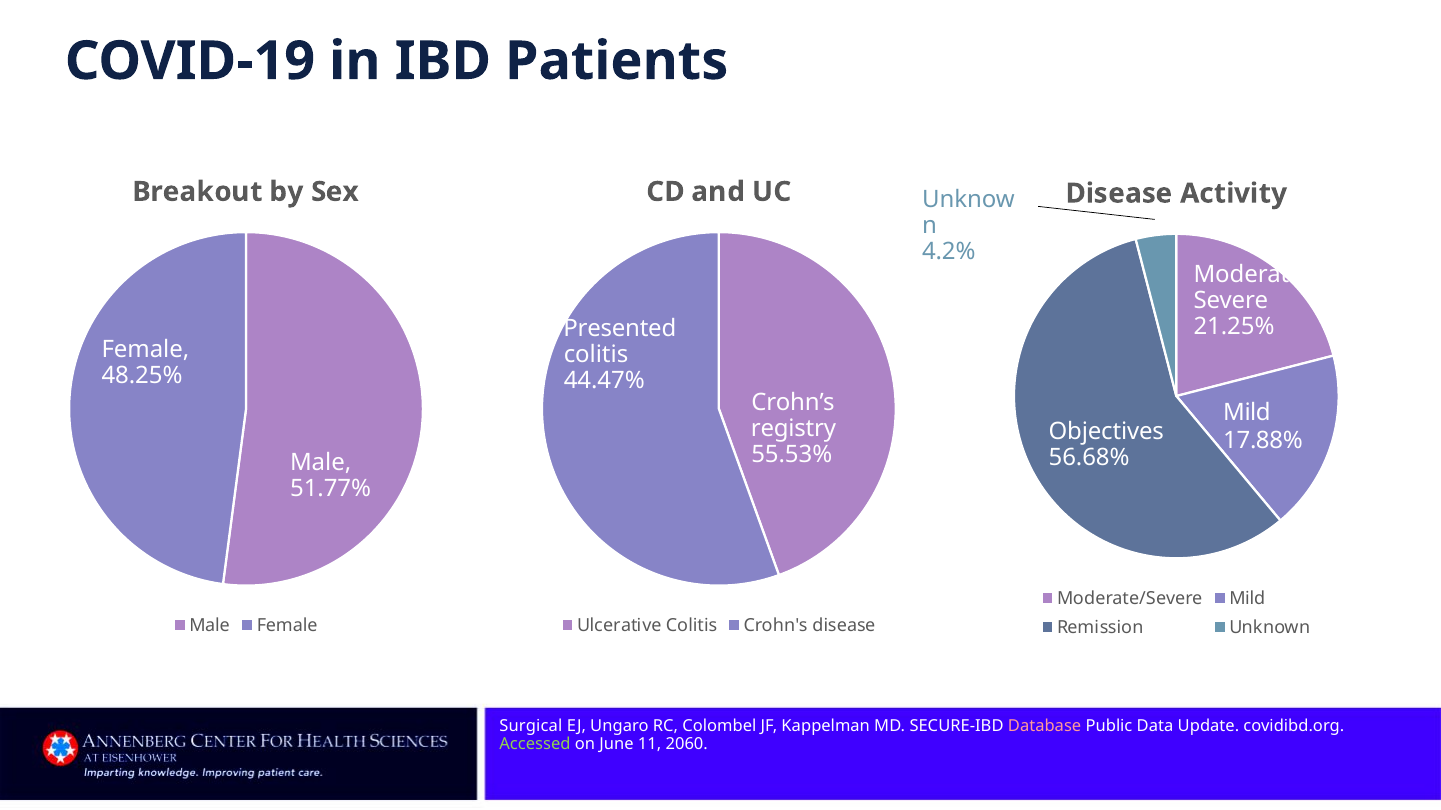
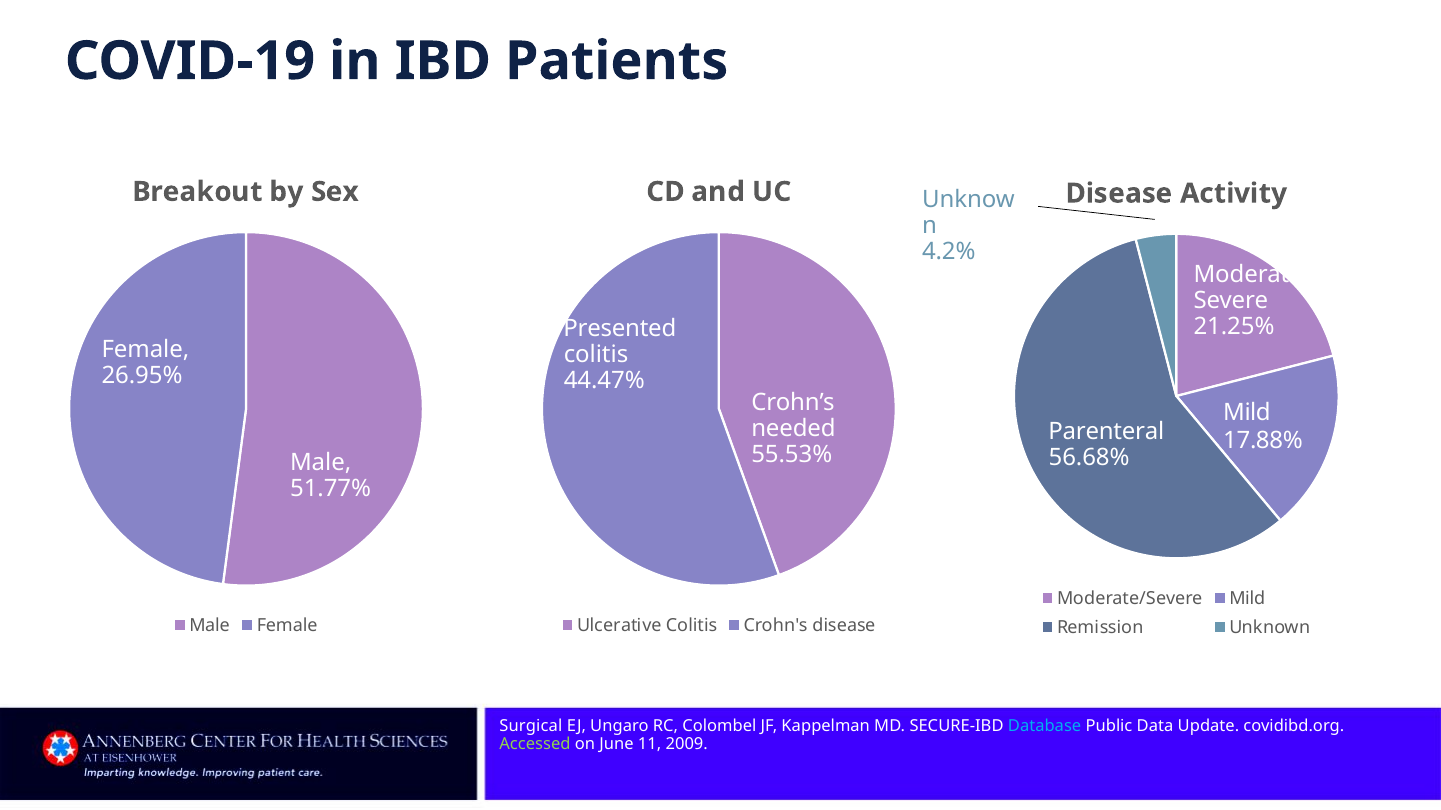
48.25%: 48.25% -> 26.95%
registry: registry -> needed
Objectives: Objectives -> Parenteral
Database colour: pink -> light blue
2060: 2060 -> 2009
